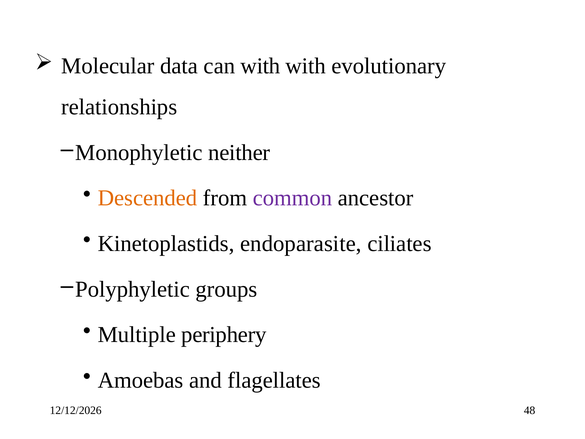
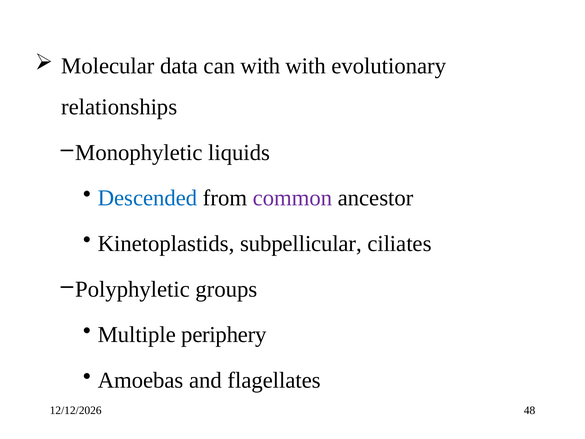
neither: neither -> liquids
Descended colour: orange -> blue
endoparasite: endoparasite -> subpellicular
